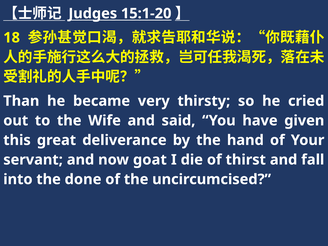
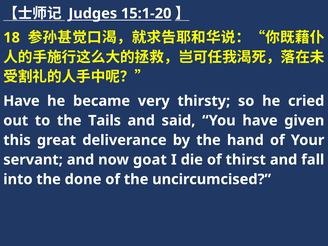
Than at (21, 101): Than -> Have
Wife: Wife -> Tails
